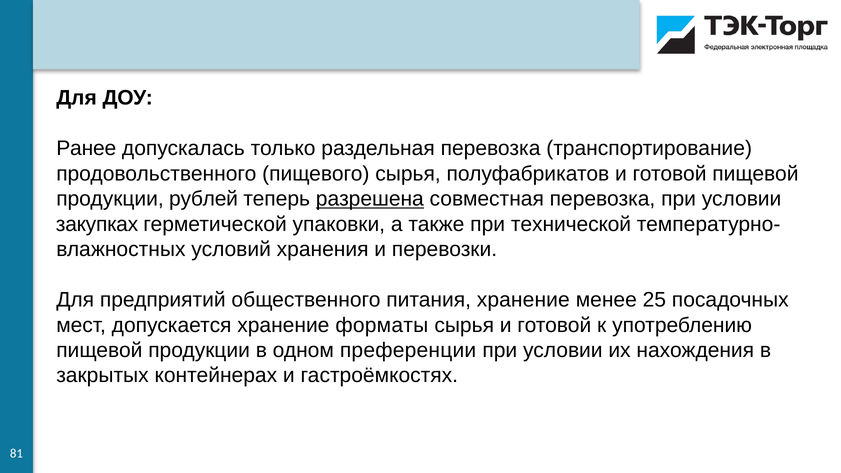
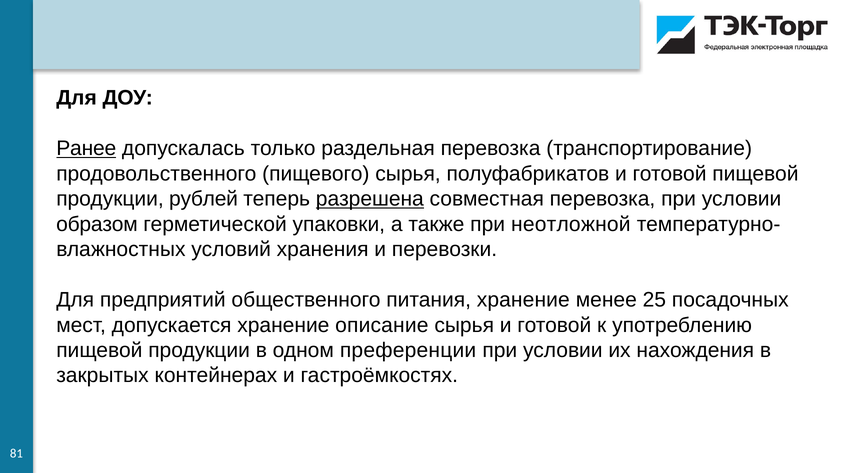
Ранее underline: none -> present
закупках: закупках -> образом
технической: технической -> неотложной
форматы: форматы -> описание
